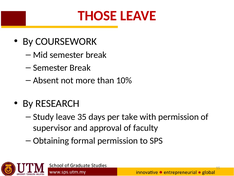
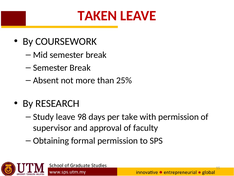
THOSE: THOSE -> TAKEN
10%: 10% -> 25%
35: 35 -> 98
